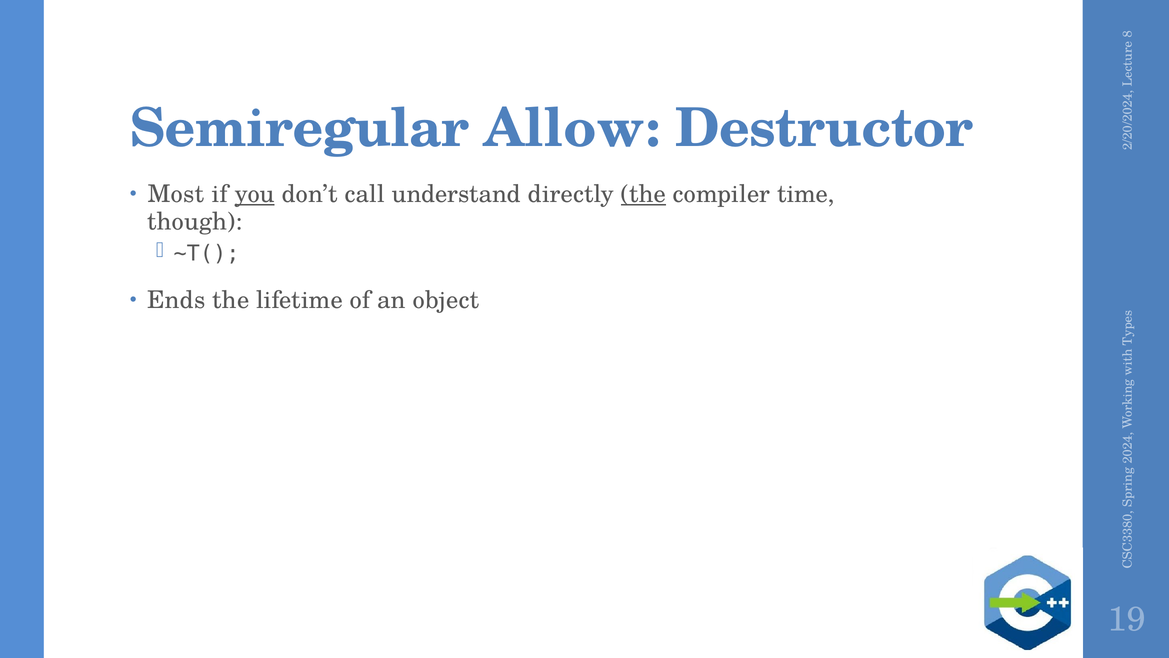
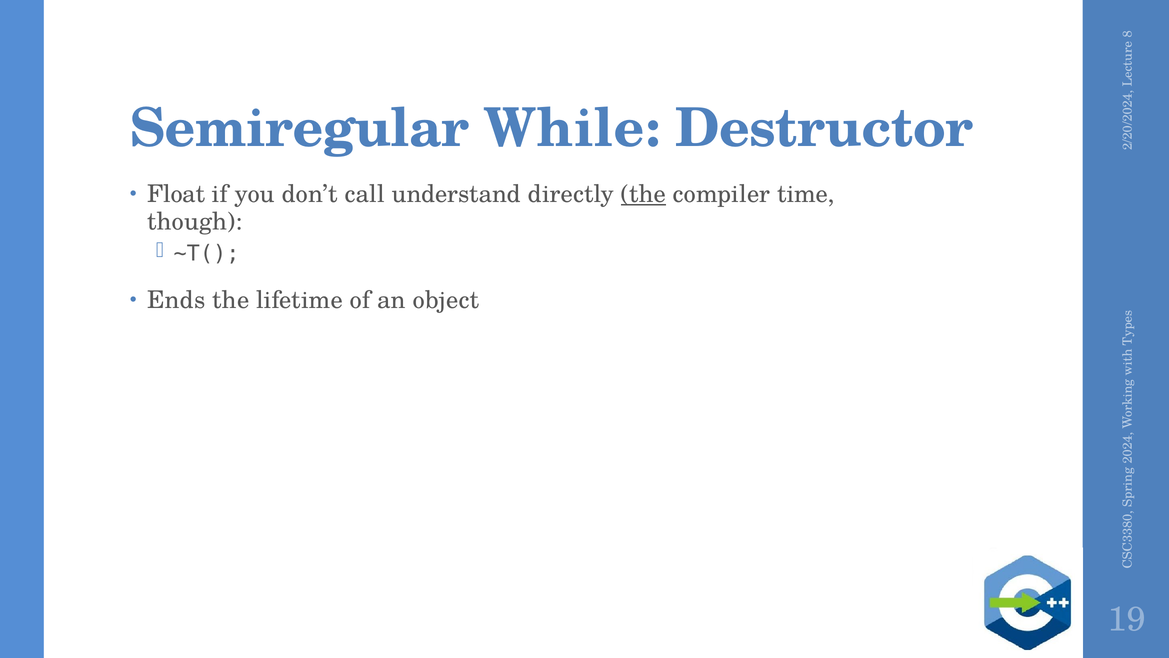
Allow: Allow -> While
Most: Most -> Float
you underline: present -> none
